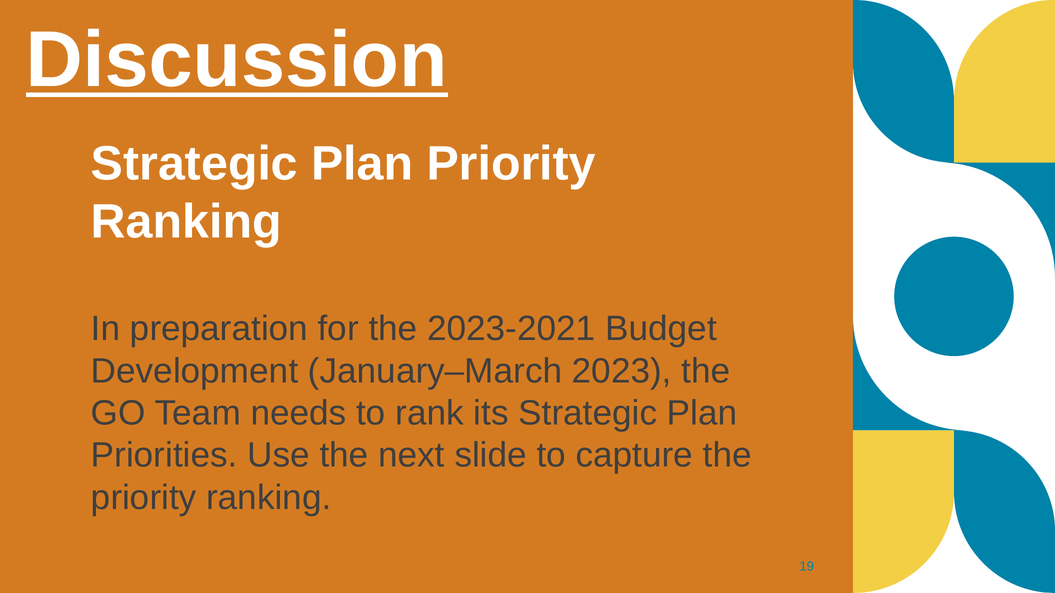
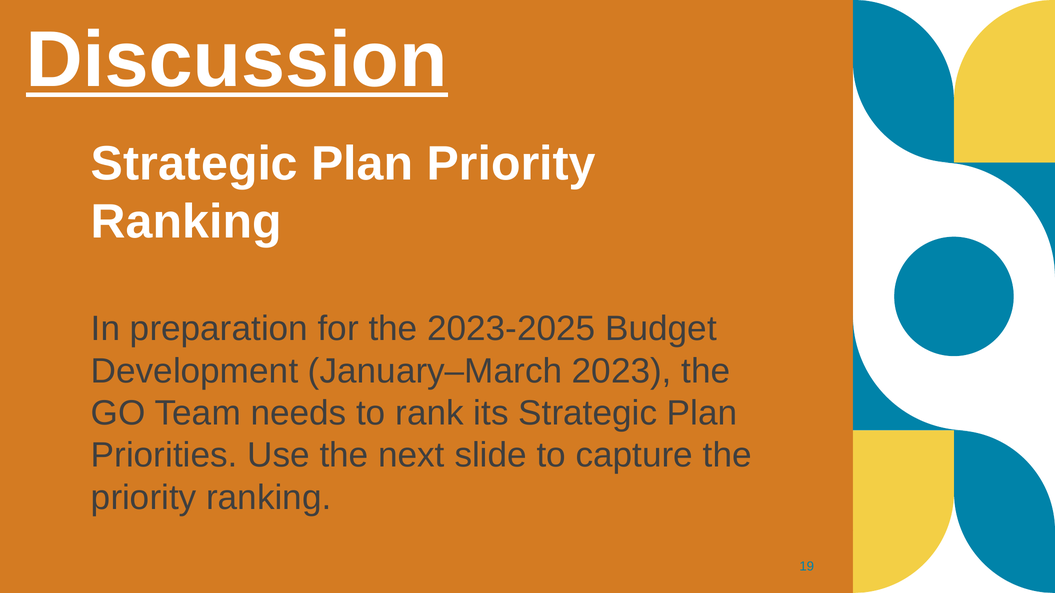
2023-2021: 2023-2021 -> 2023-2025
